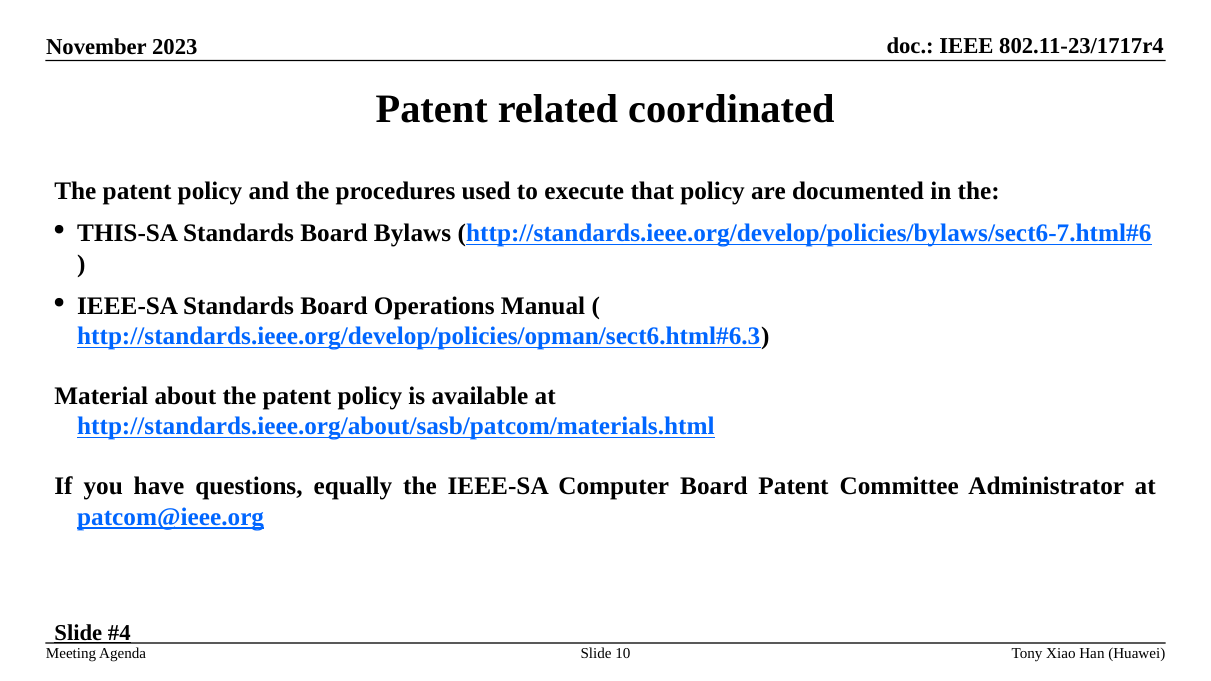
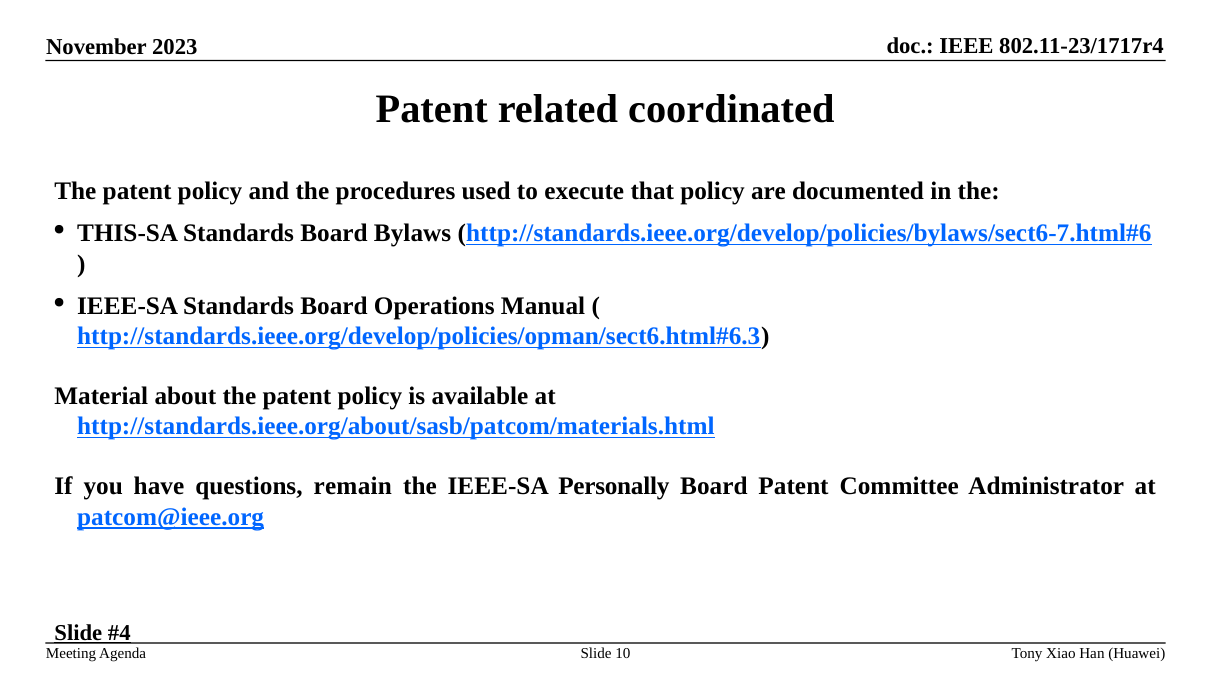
equally: equally -> remain
Computer: Computer -> Personally
